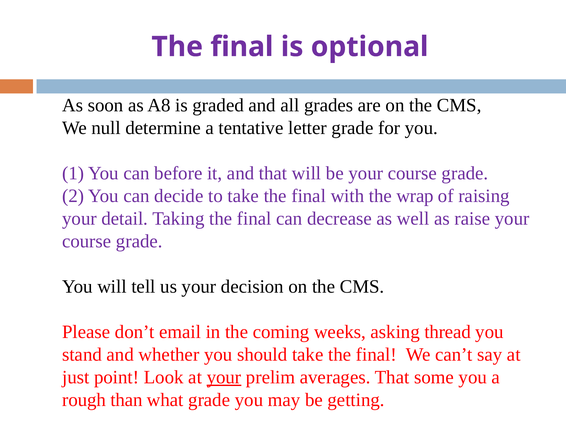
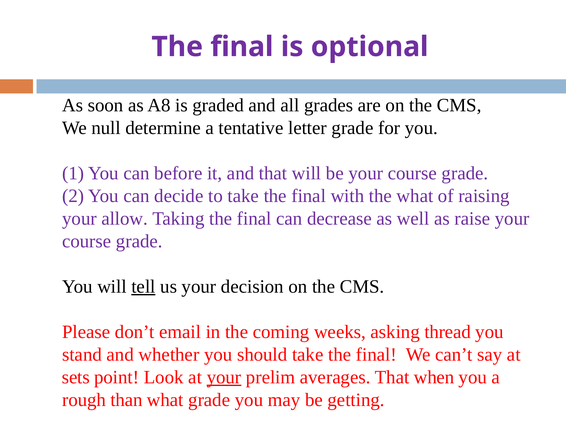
the wrap: wrap -> what
detail: detail -> allow
tell underline: none -> present
just: just -> sets
some: some -> when
